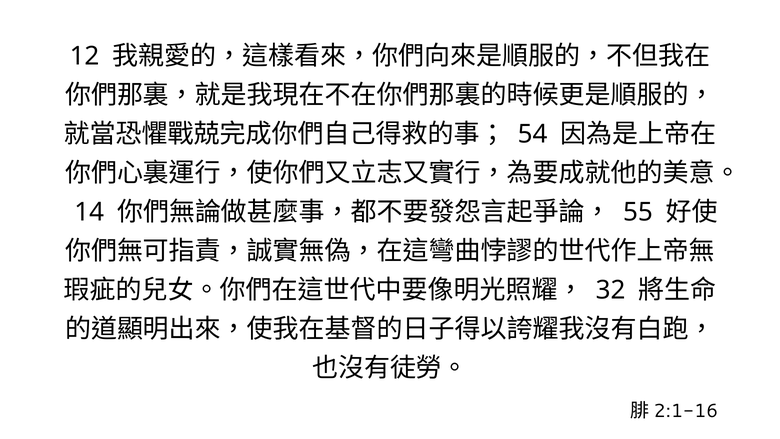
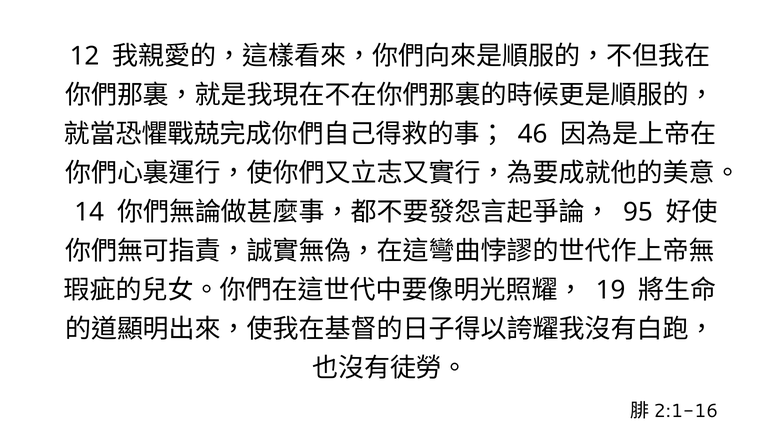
54: 54 -> 46
55: 55 -> 95
32: 32 -> 19
